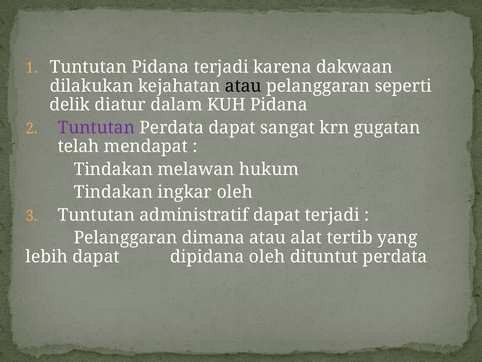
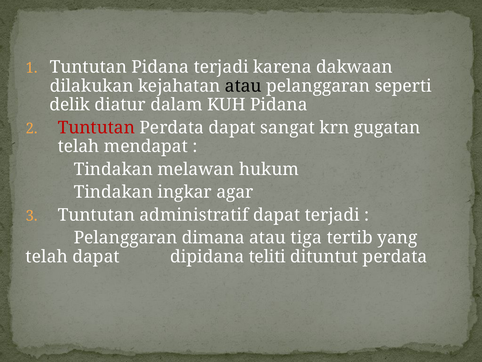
Tuntutan at (96, 128) colour: purple -> red
ingkar oleh: oleh -> agar
alat: alat -> tiga
lebih at (47, 256): lebih -> telah
dipidana oleh: oleh -> teliti
